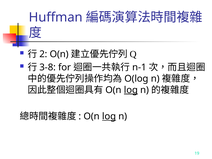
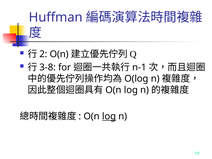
log at (131, 90) underline: present -> none
